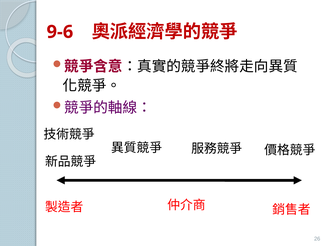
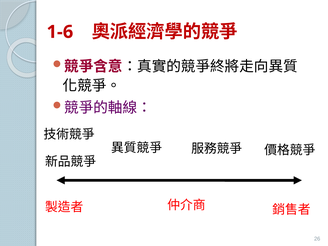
9-6: 9-6 -> 1-6
